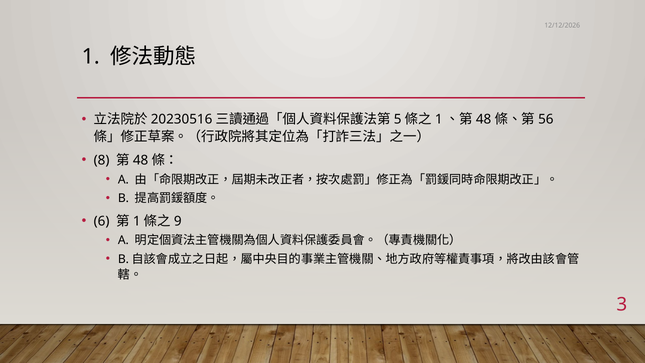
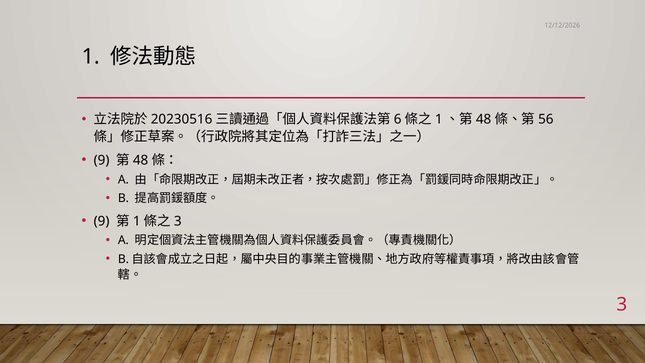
5: 5 -> 6
8 at (102, 160): 8 -> 9
6 at (102, 221): 6 -> 9
9 at (178, 221): 9 -> 3
